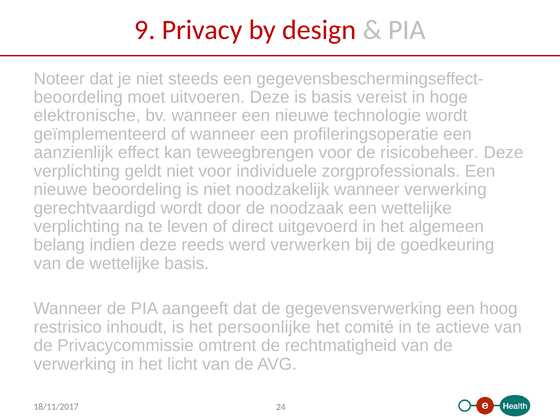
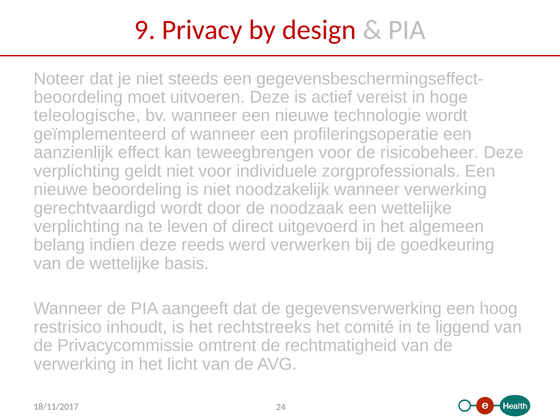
is basis: basis -> actief
elektronische: elektronische -> teleologische
persoonlijke: persoonlijke -> rechtstreeks
actieve: actieve -> liggend
